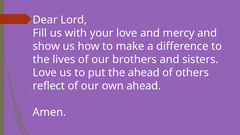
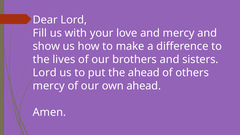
Love at (45, 73): Love -> Lord
reflect at (49, 86): reflect -> mercy
